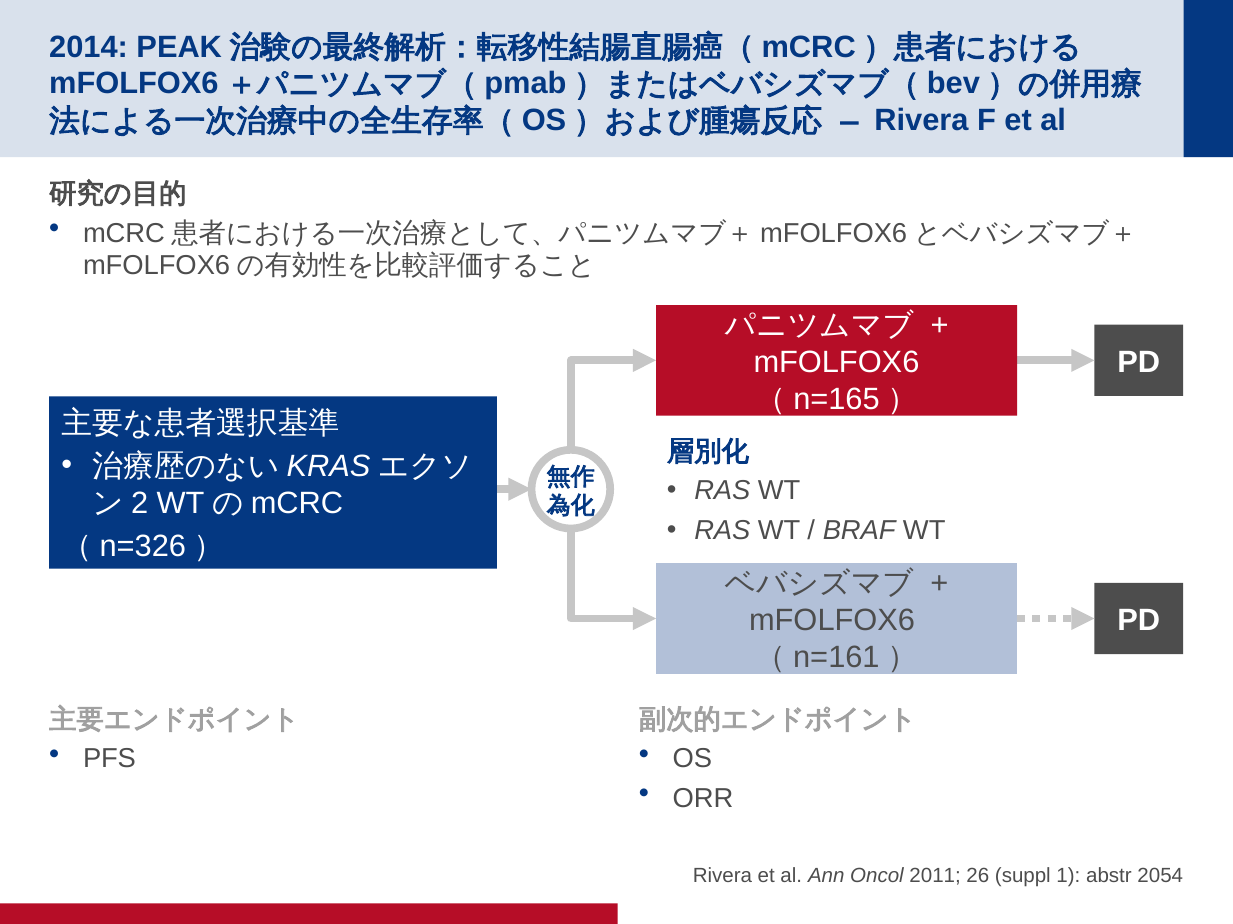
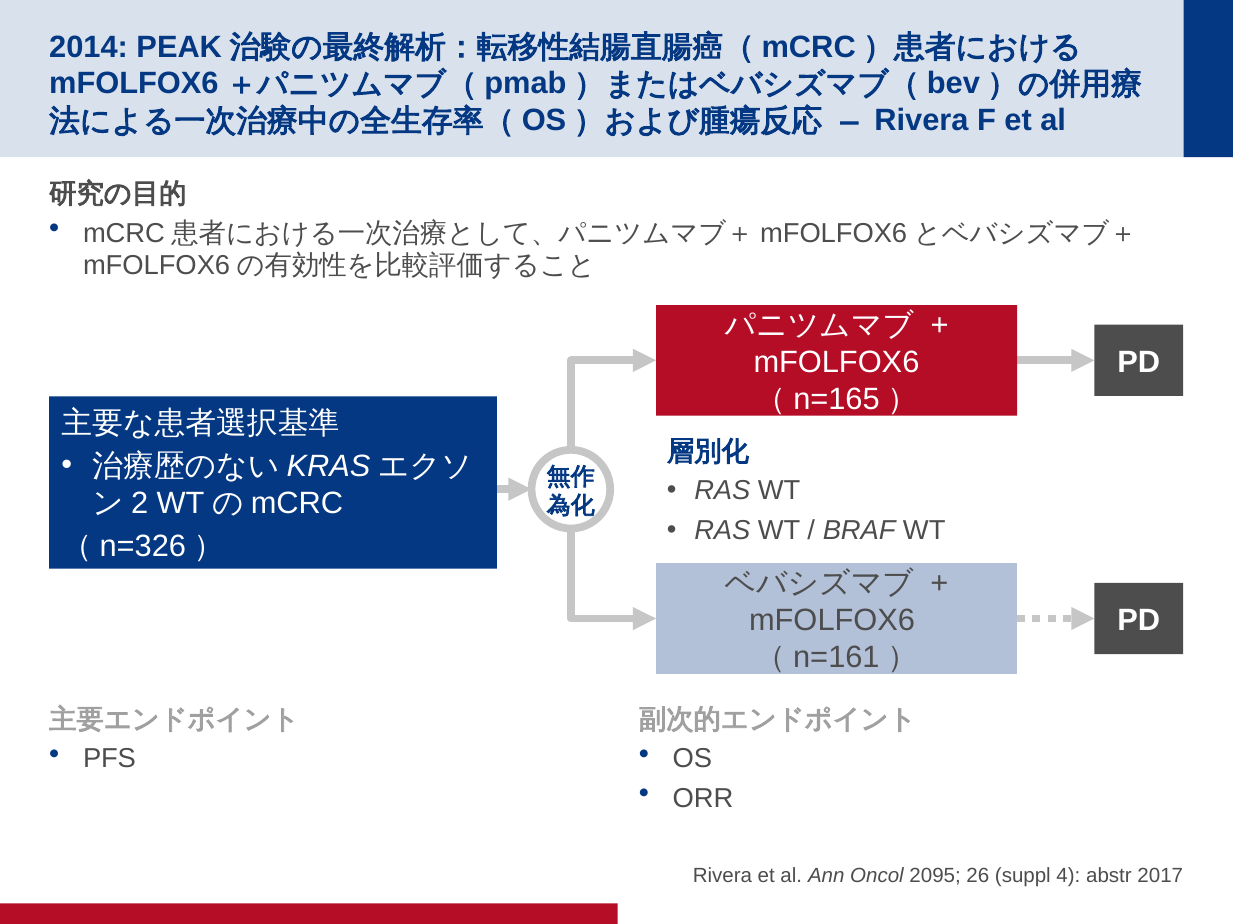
2011: 2011 -> 2095
1: 1 -> 4
2054: 2054 -> 2017
